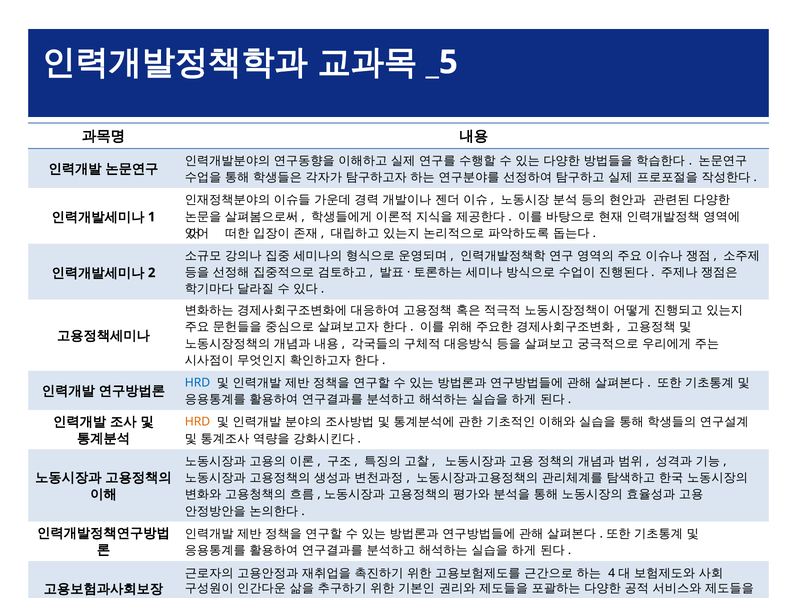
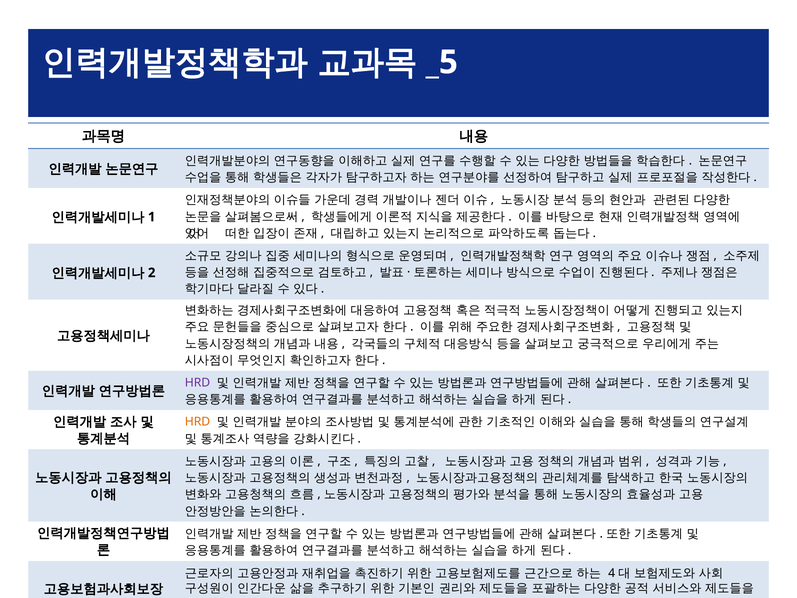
HRD at (198, 383) colour: blue -> purple
